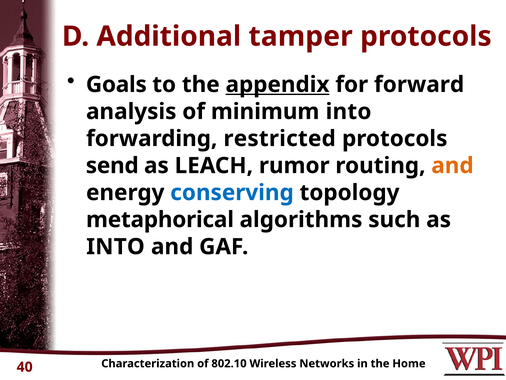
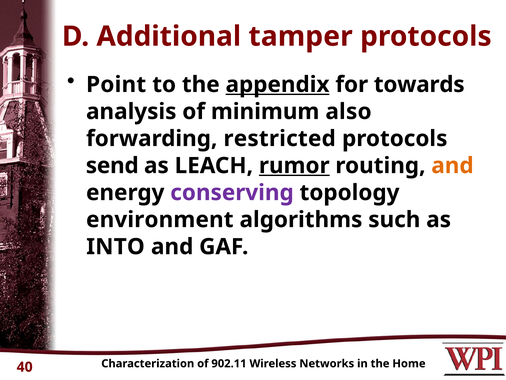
Goals: Goals -> Point
forward: forward -> towards
minimum into: into -> also
rumor underline: none -> present
conserving colour: blue -> purple
metaphorical: metaphorical -> environment
802.10: 802.10 -> 902.11
